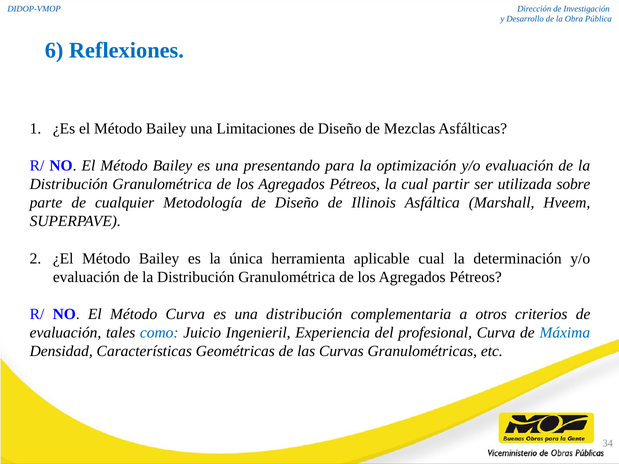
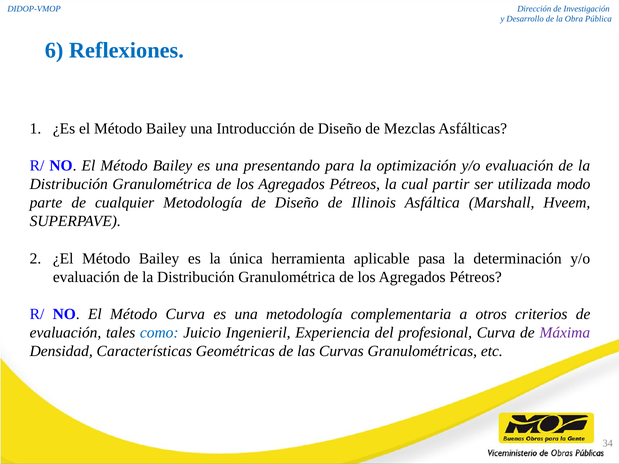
Limitaciones: Limitaciones -> Introducción
sobre: sobre -> modo
aplicable cual: cual -> pasa
una distribución: distribución -> metodología
Máxima colour: blue -> purple
